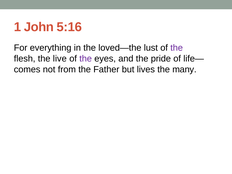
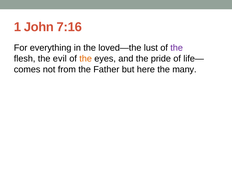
5:16: 5:16 -> 7:16
live: live -> evil
the at (86, 59) colour: purple -> orange
lives: lives -> here
